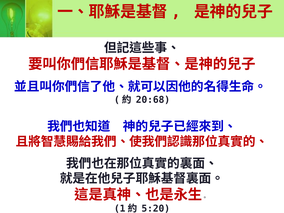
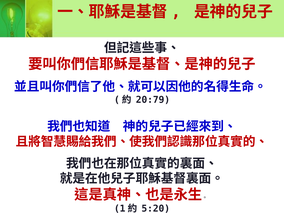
20:68: 20:68 -> 20:79
